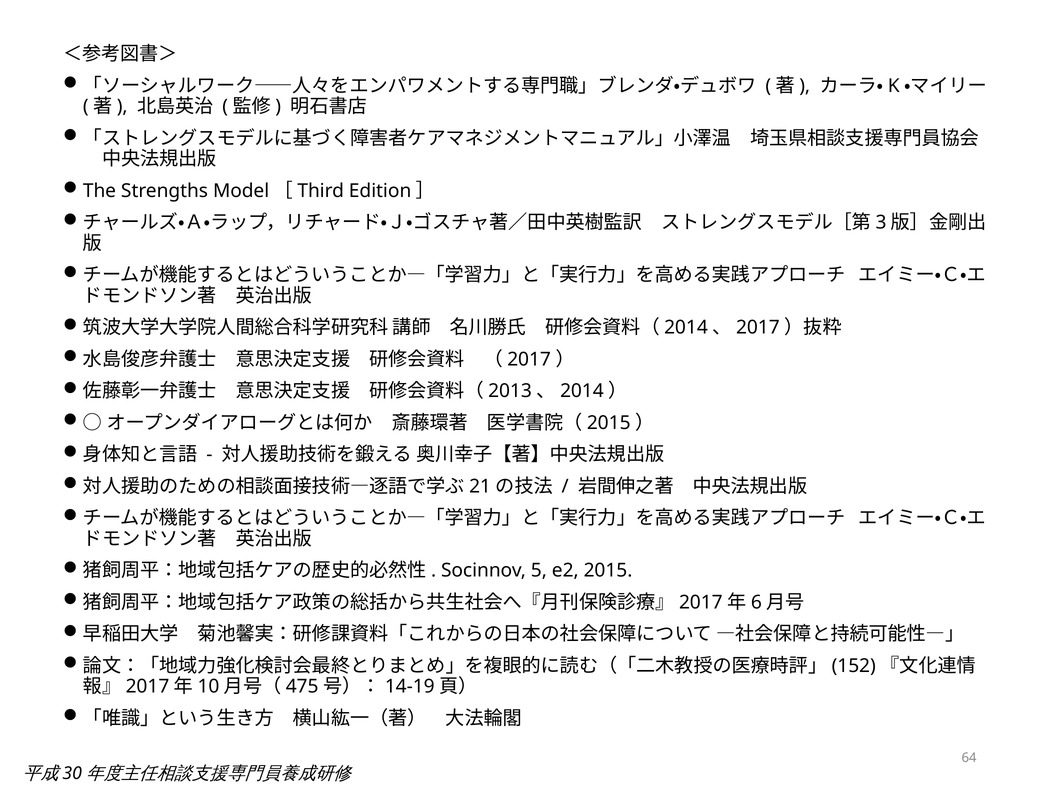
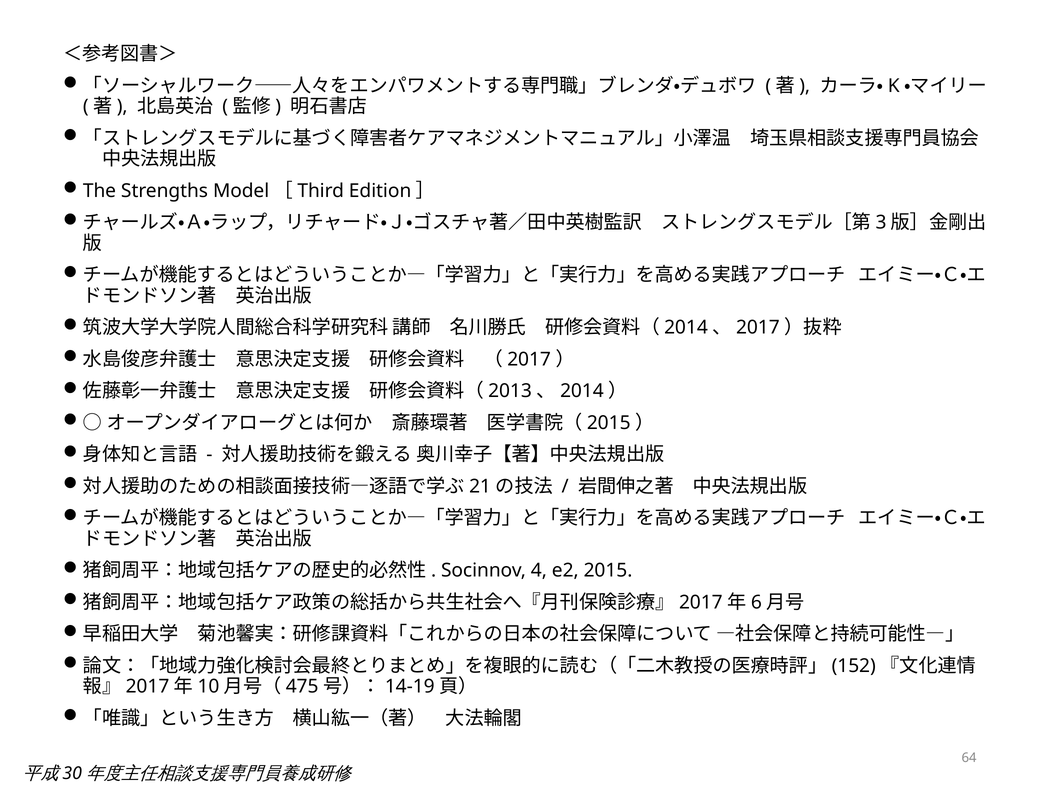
5: 5 -> 4
